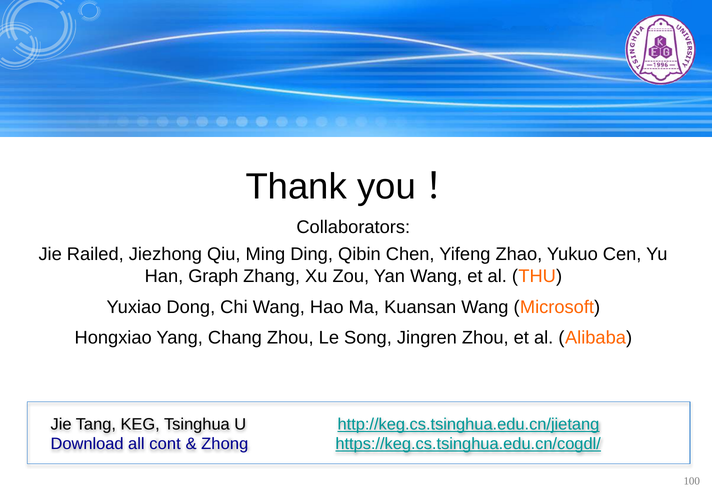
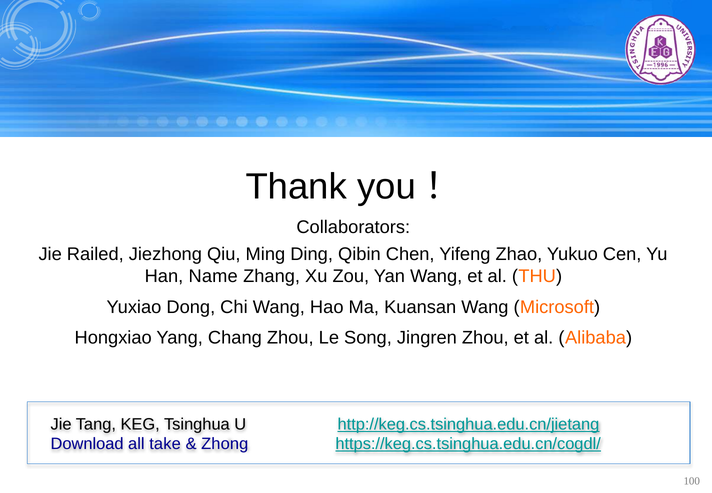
Graph: Graph -> Name
cont: cont -> take
